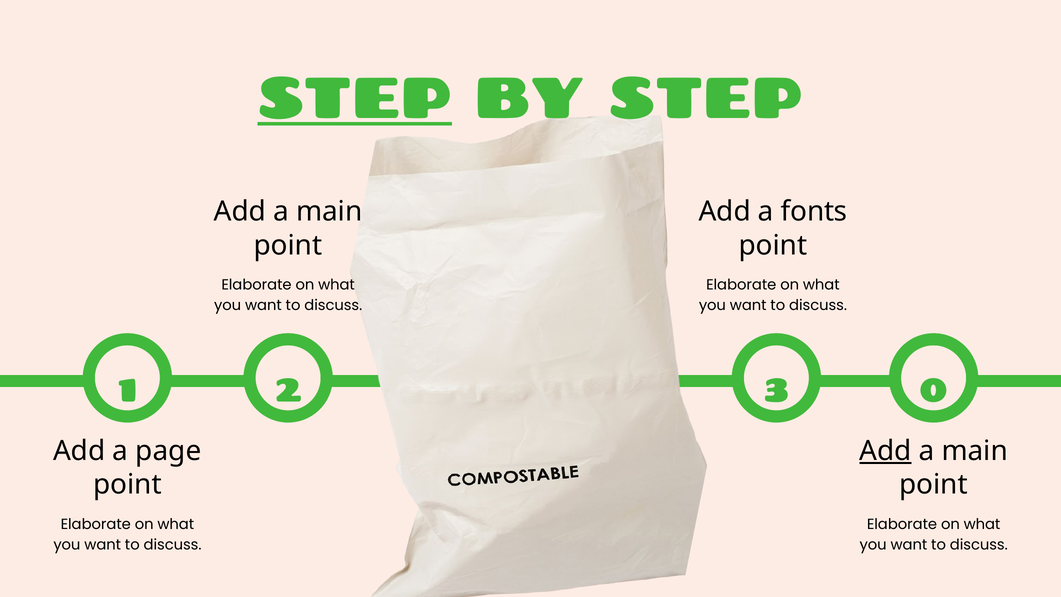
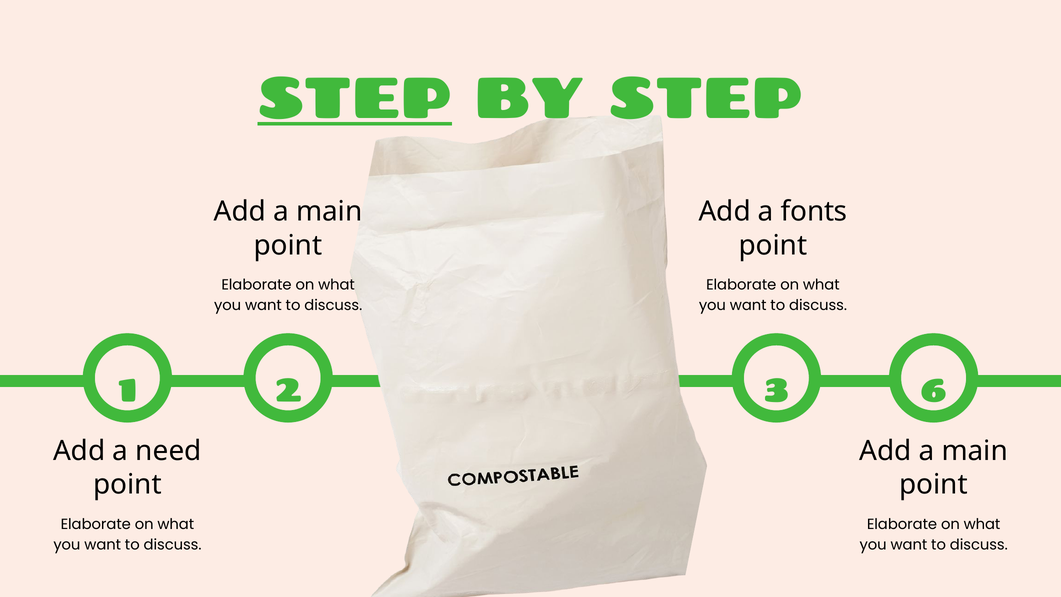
0: 0 -> 6
page: page -> need
Add at (885, 451) underline: present -> none
